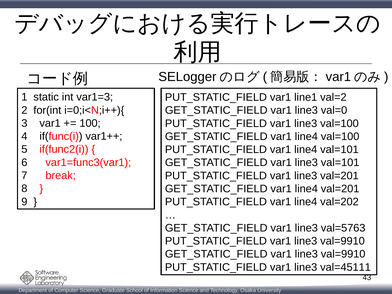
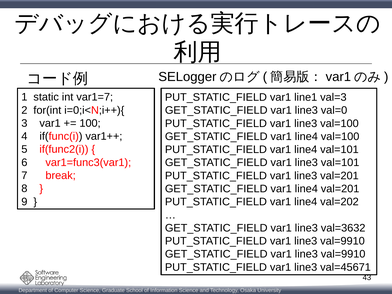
var1=3: var1=3 -> var1=7
val=2: val=2 -> val=3
val=5763: val=5763 -> val=3632
val=45111: val=45111 -> val=45671
